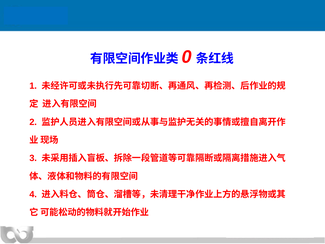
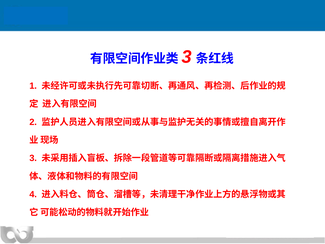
0 at (187, 57): 0 -> 3
